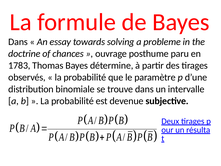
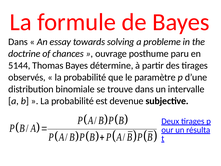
1783: 1783 -> 5144
